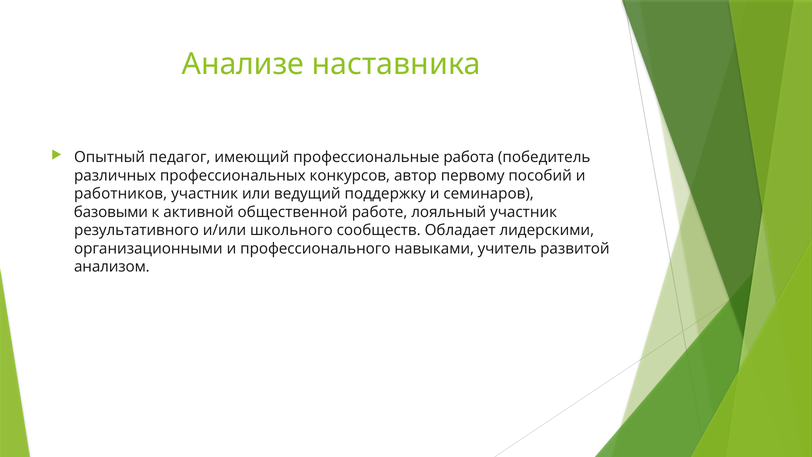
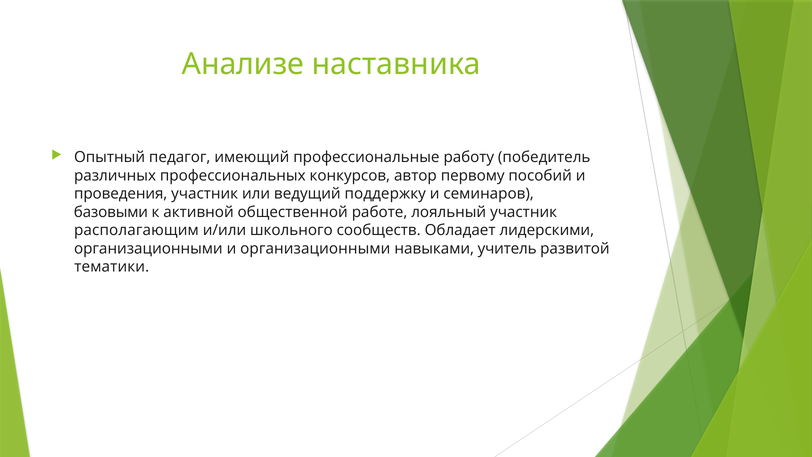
работа: работа -> работу
работников: работников -> проведения
результативного: результативного -> располагающим
и профессионального: профессионального -> организационными
анализом: анализом -> тематики
